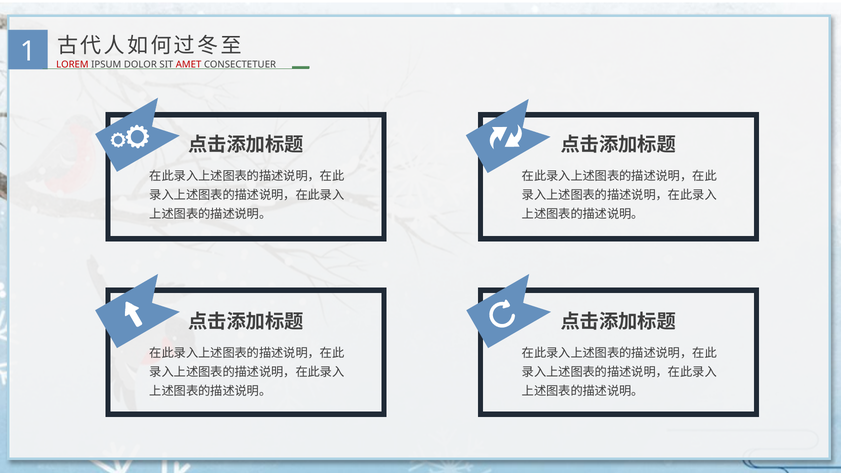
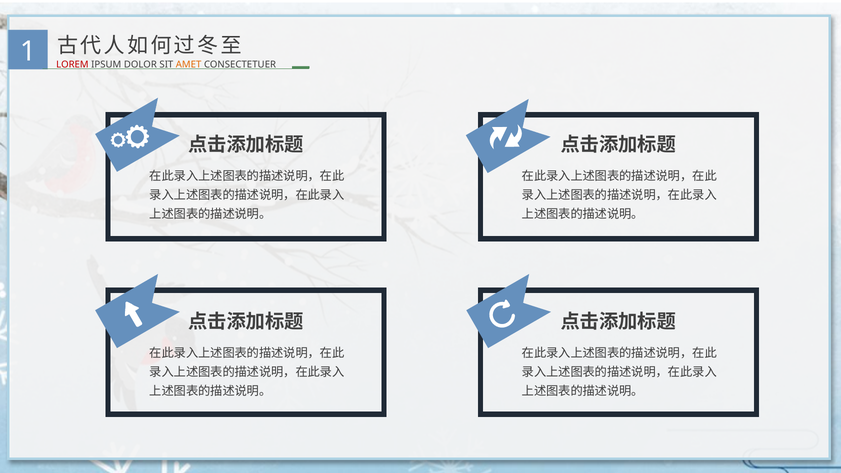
AMET colour: red -> orange
